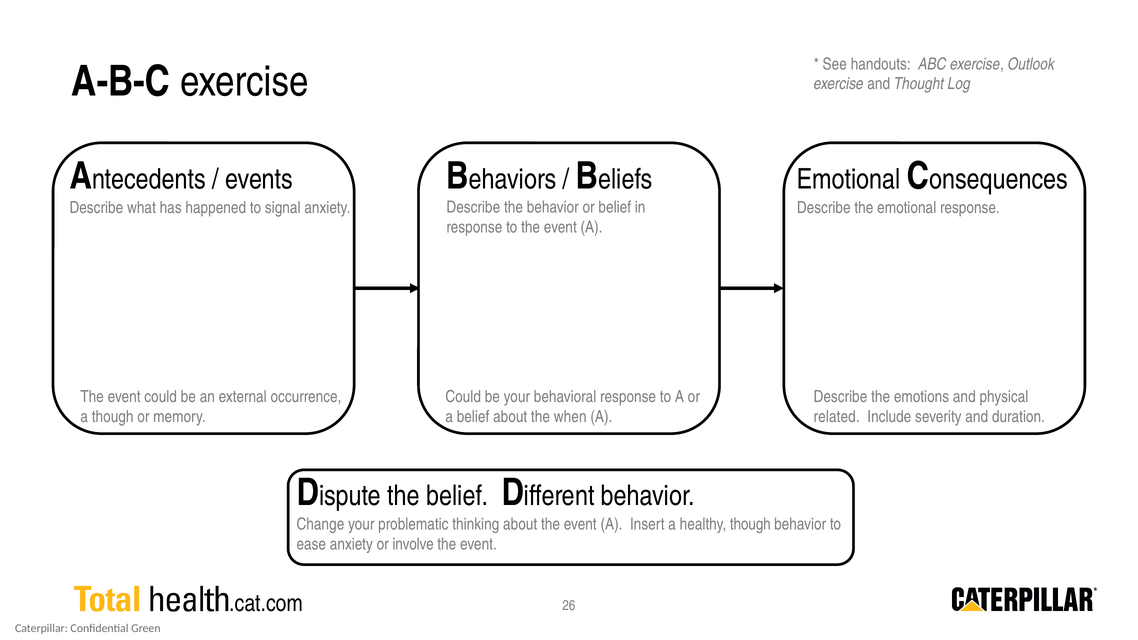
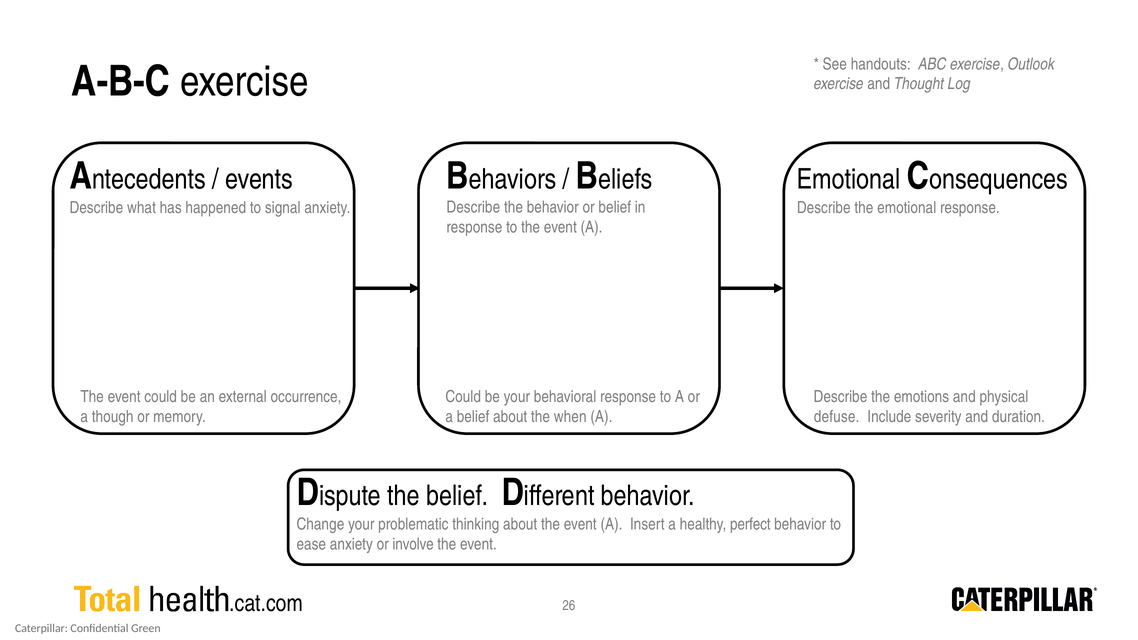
related: related -> defuse
healthy though: though -> perfect
